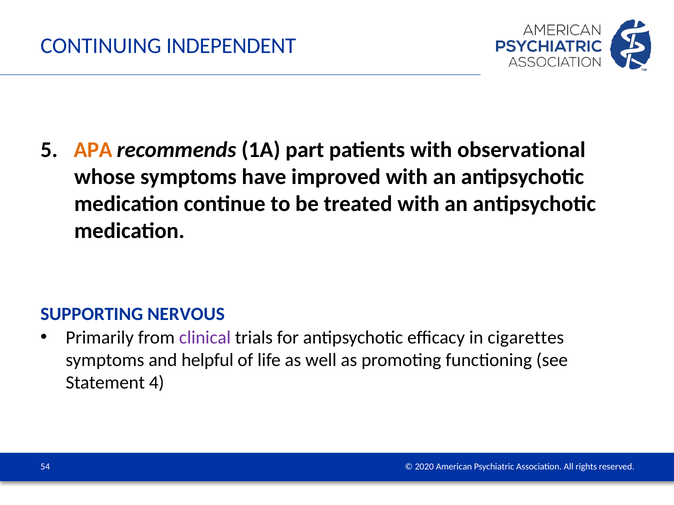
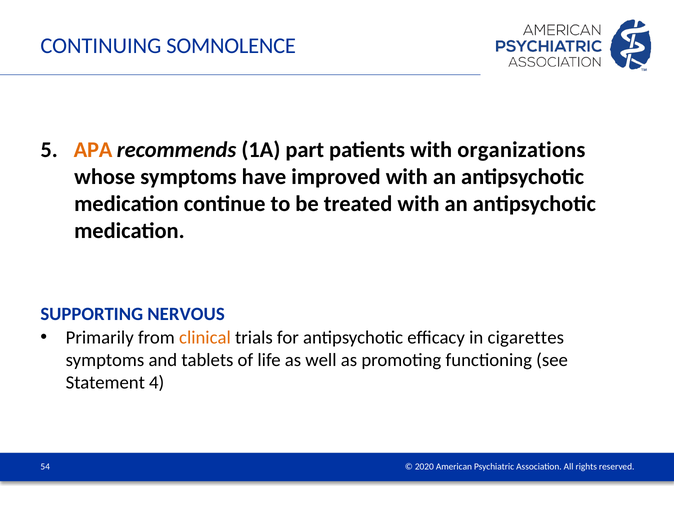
INDEPENDENT: INDEPENDENT -> SOMNOLENCE
observational: observational -> organizations
clinical colour: purple -> orange
helpful: helpful -> tablets
